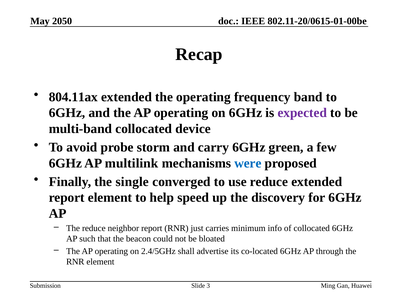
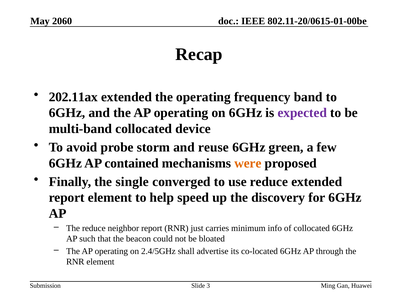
2050: 2050 -> 2060
804.11ax: 804.11ax -> 202.11ax
carry: carry -> reuse
multilink: multilink -> contained
were colour: blue -> orange
